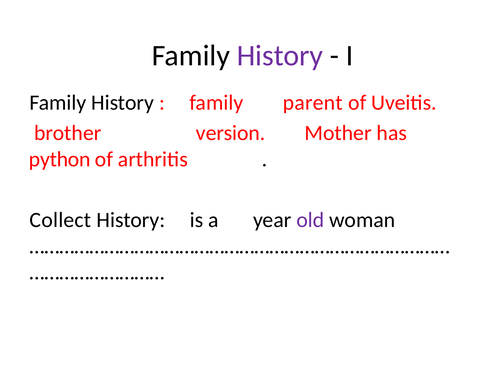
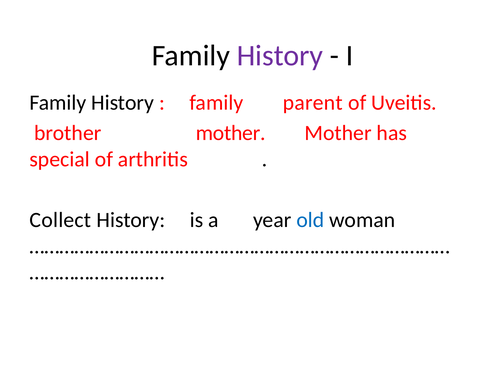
brother version: version -> mother
python: python -> special
old colour: purple -> blue
